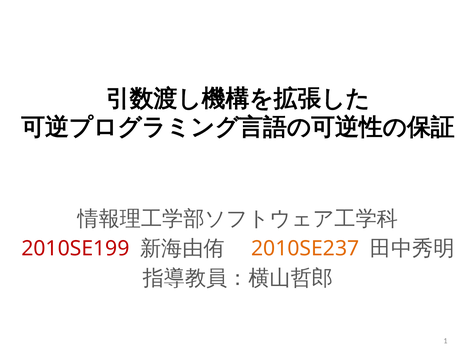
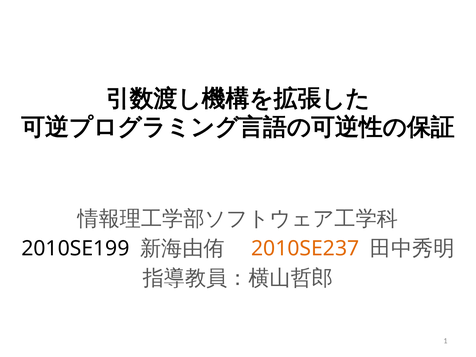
2010SE199 colour: red -> black
